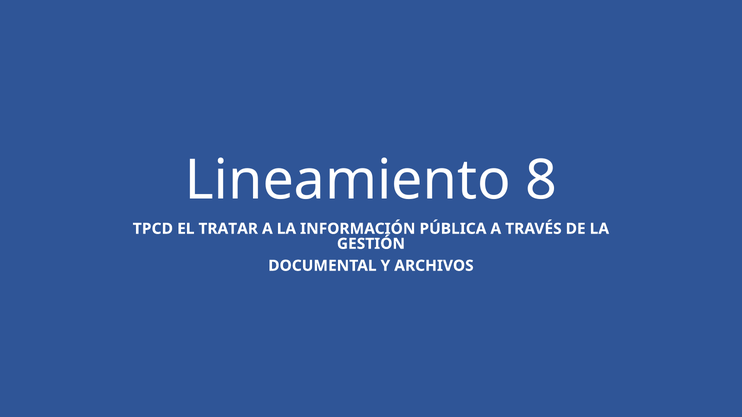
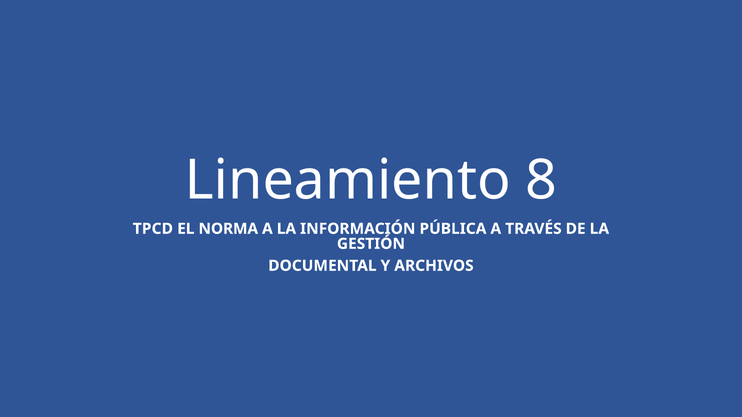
TRATAR: TRATAR -> NORMA
